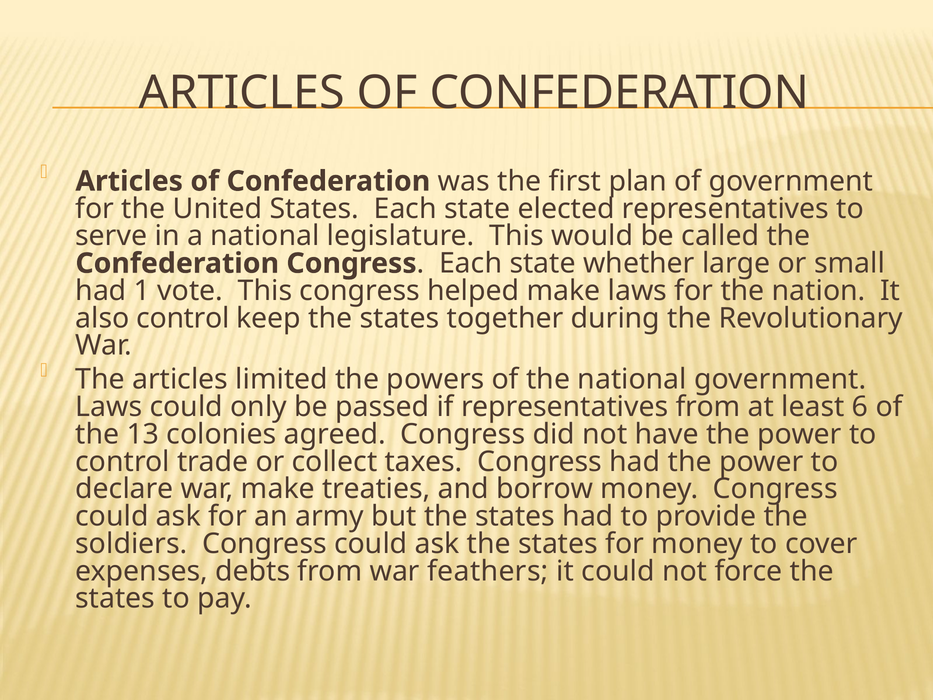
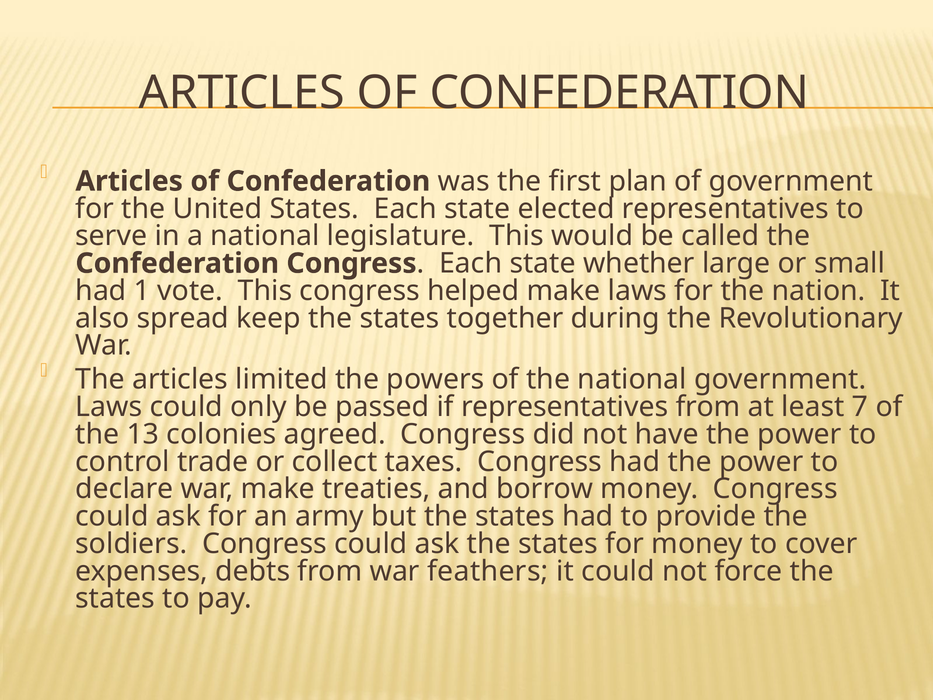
also control: control -> spread
6: 6 -> 7
